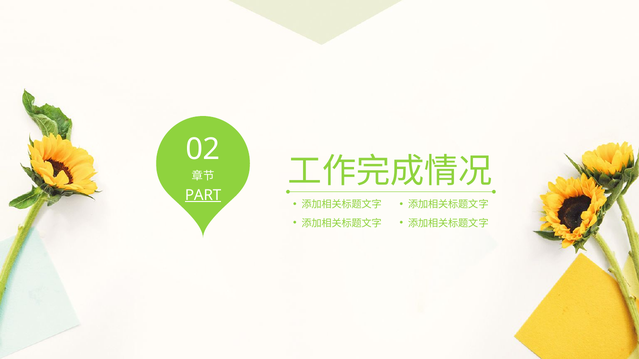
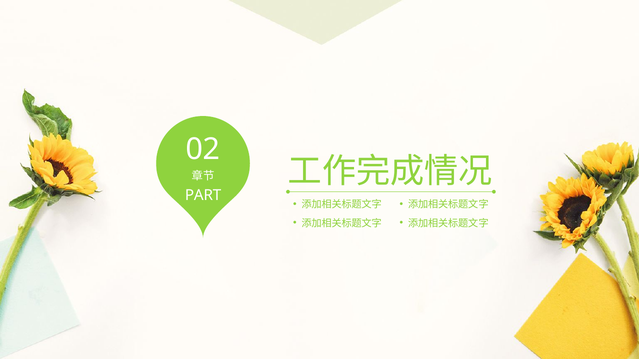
PART underline: present -> none
